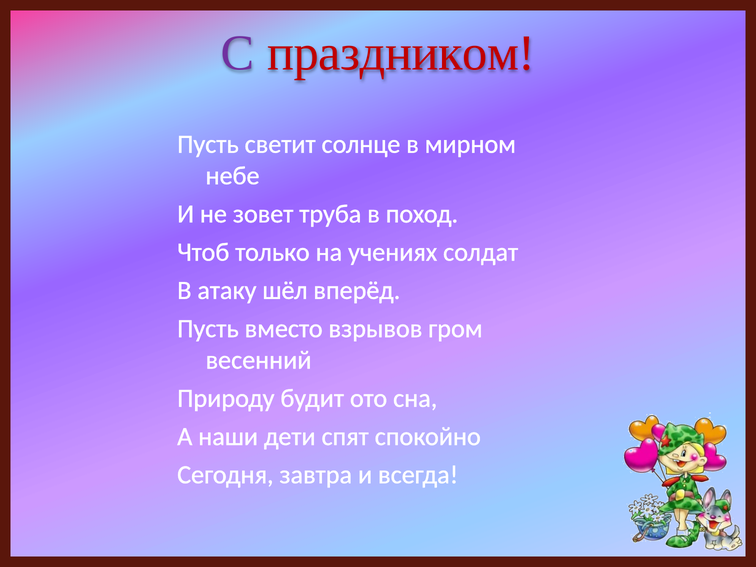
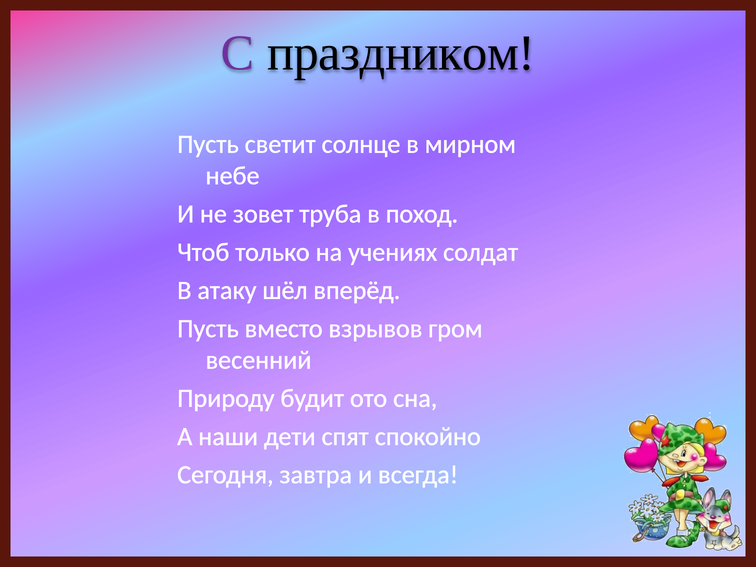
праздником colour: red -> black
